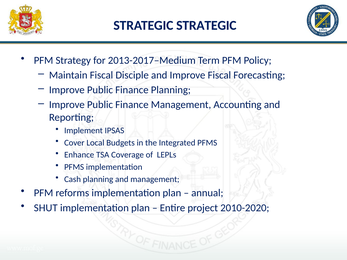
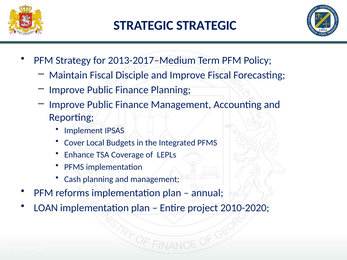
SHUT: SHUT -> LOAN
